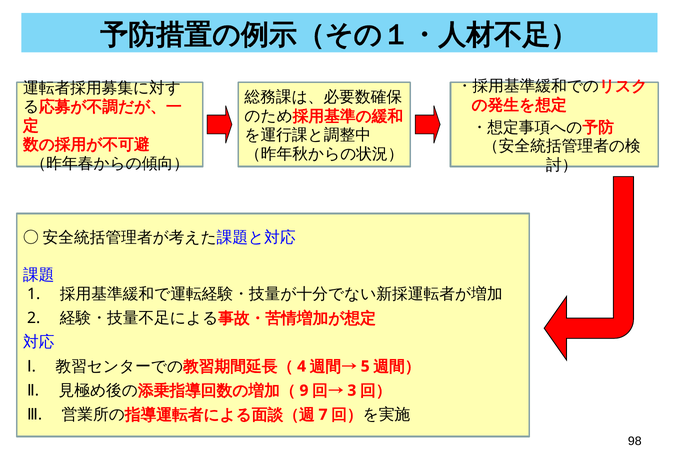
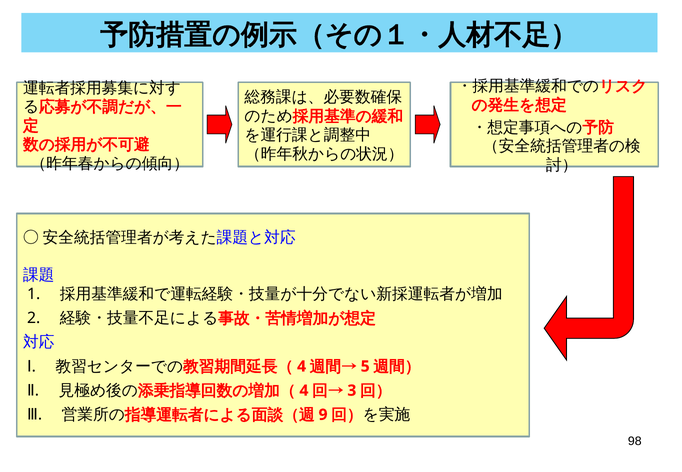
9 at (304, 391): 9 -> 4
7: 7 -> 9
